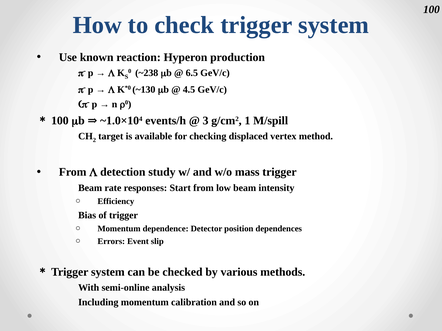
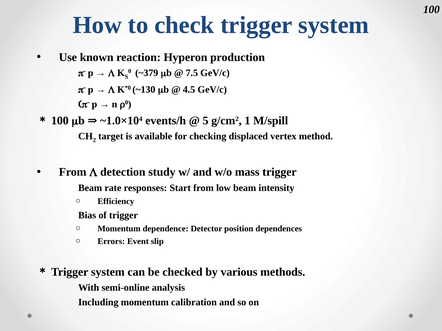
~238: ~238 -> ~379
6.5: 6.5 -> 7.5
3: 3 -> 5
